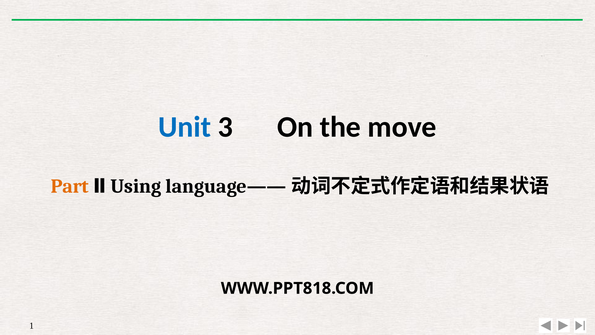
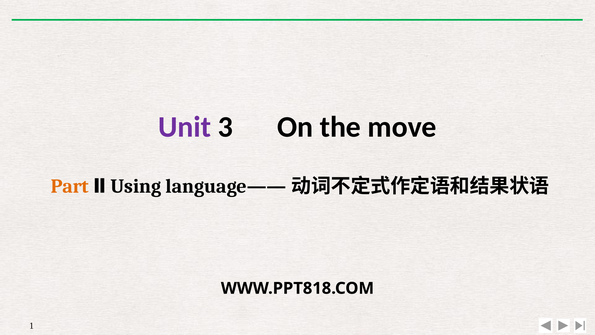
Unit colour: blue -> purple
